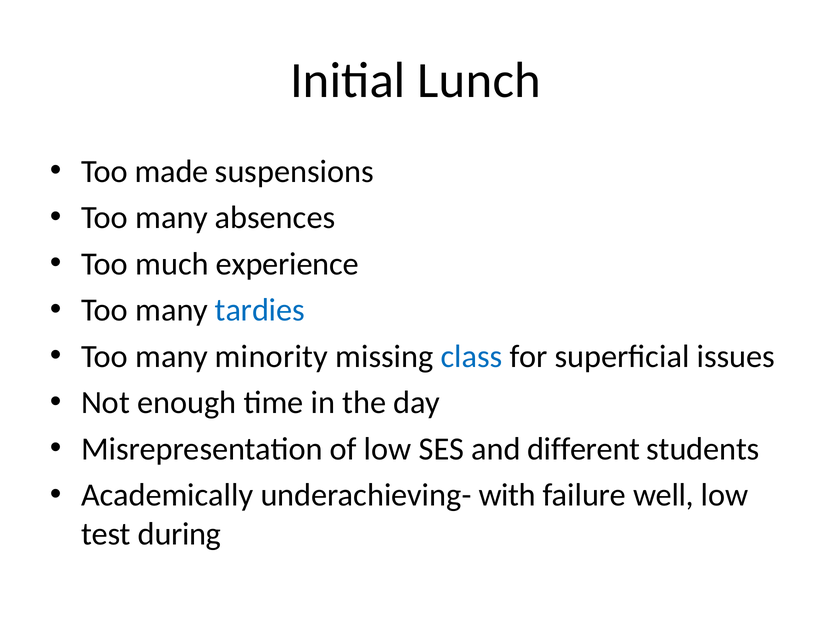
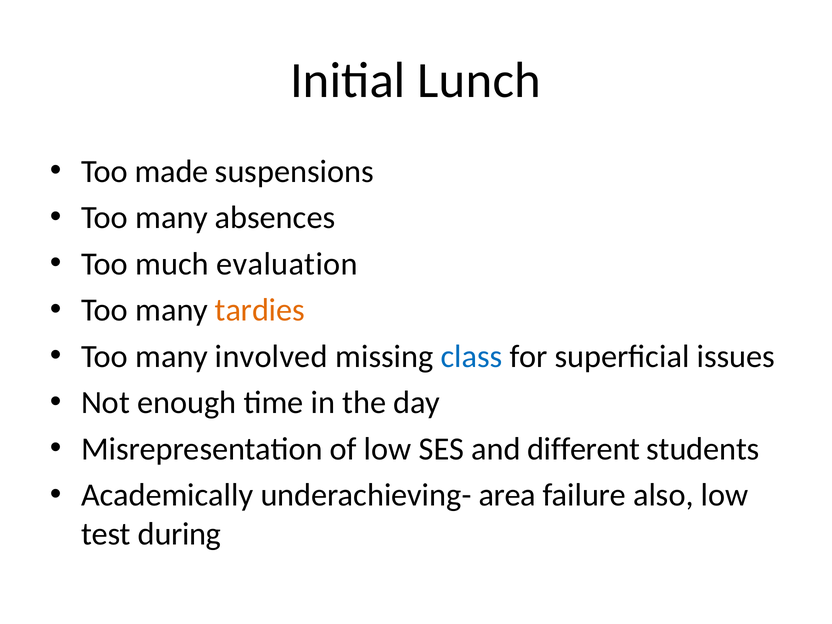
experience: experience -> evaluation
tardies colour: blue -> orange
minority: minority -> involved
with: with -> area
well: well -> also
